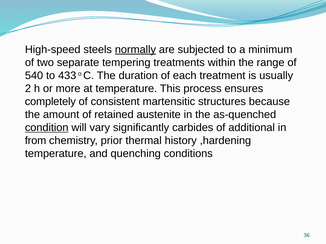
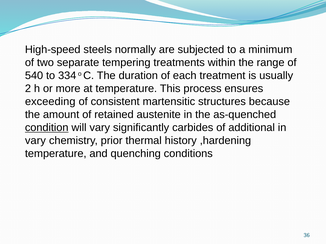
normally underline: present -> none
433: 433 -> 334
completely: completely -> exceeding
from at (36, 141): from -> vary
